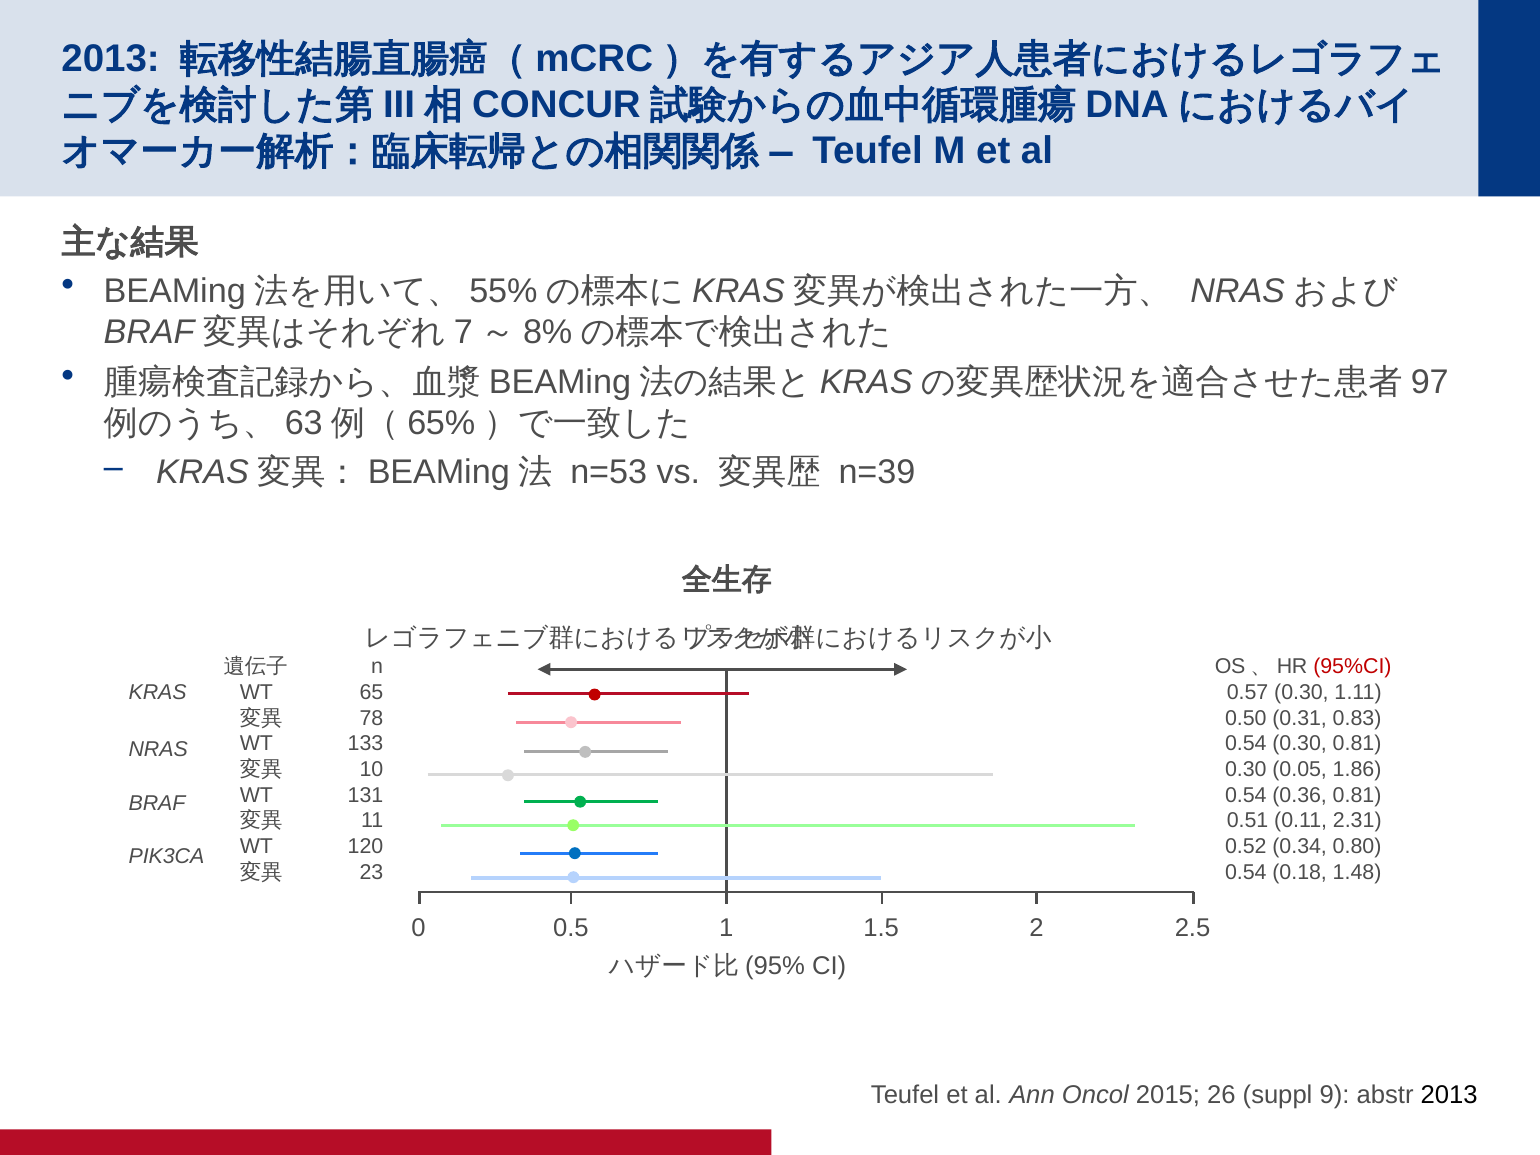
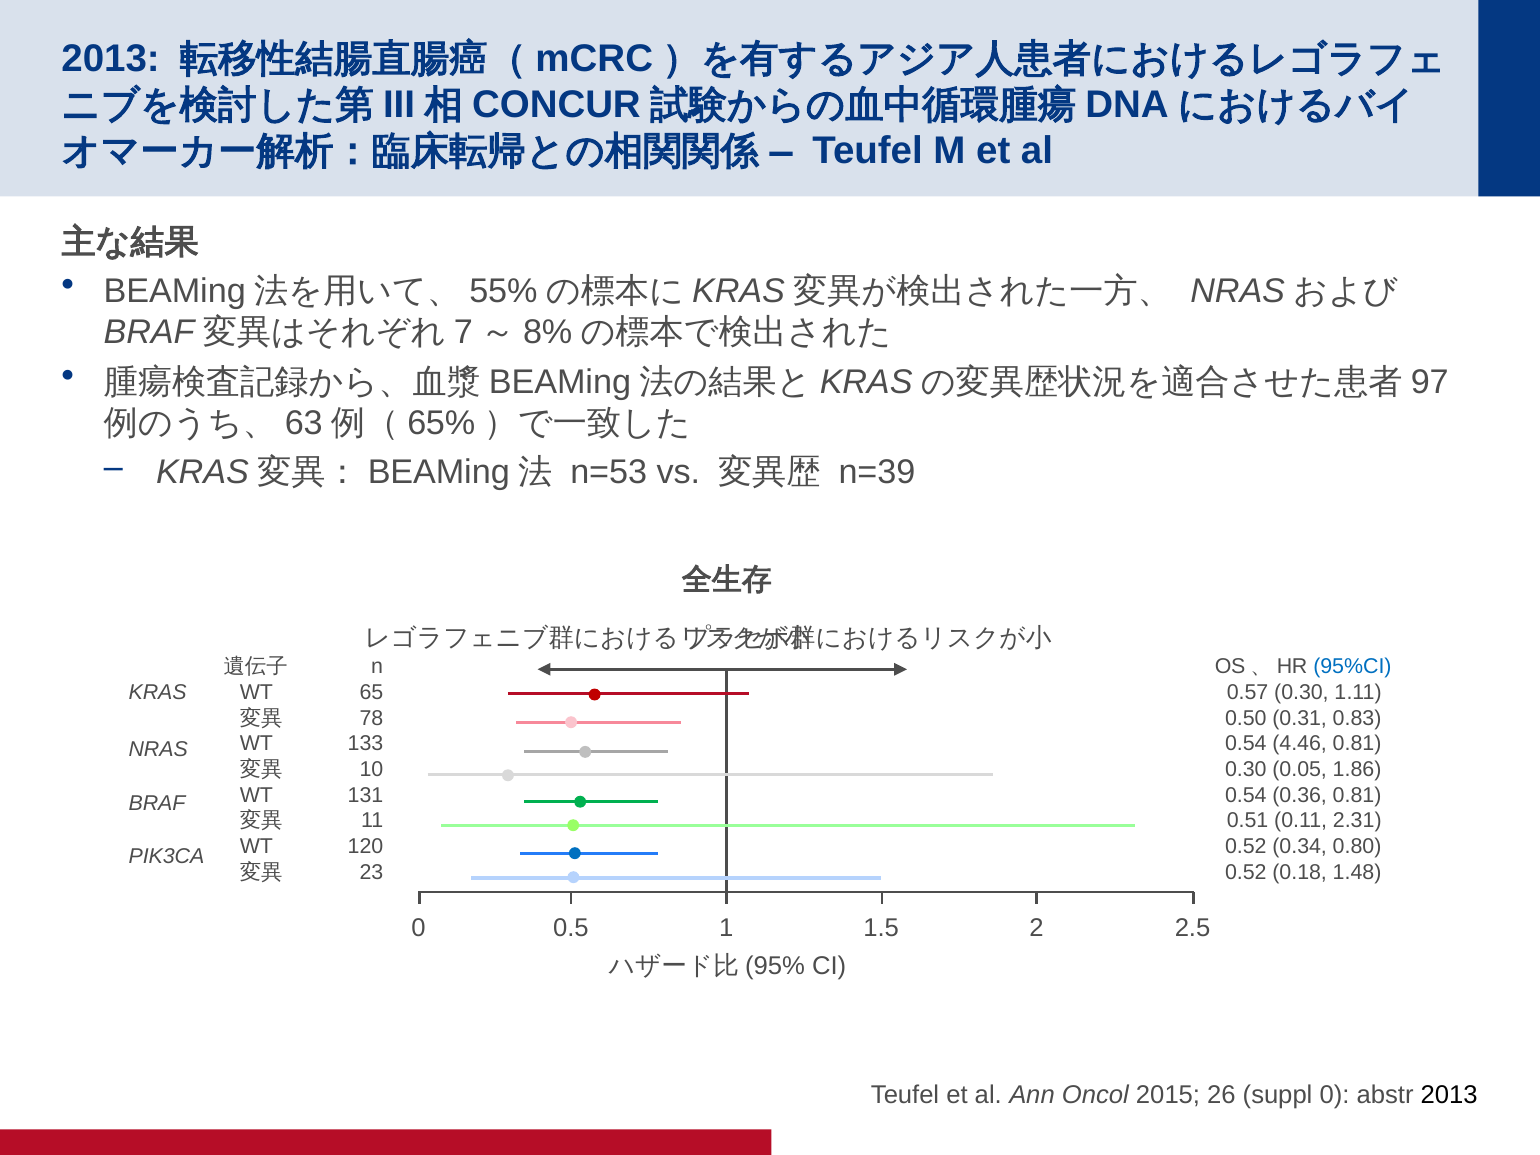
95%CI colour: red -> blue
0.54 0.30: 0.30 -> 4.46
0.54 at (1246, 872): 0.54 -> 0.52
suppl 9: 9 -> 0
